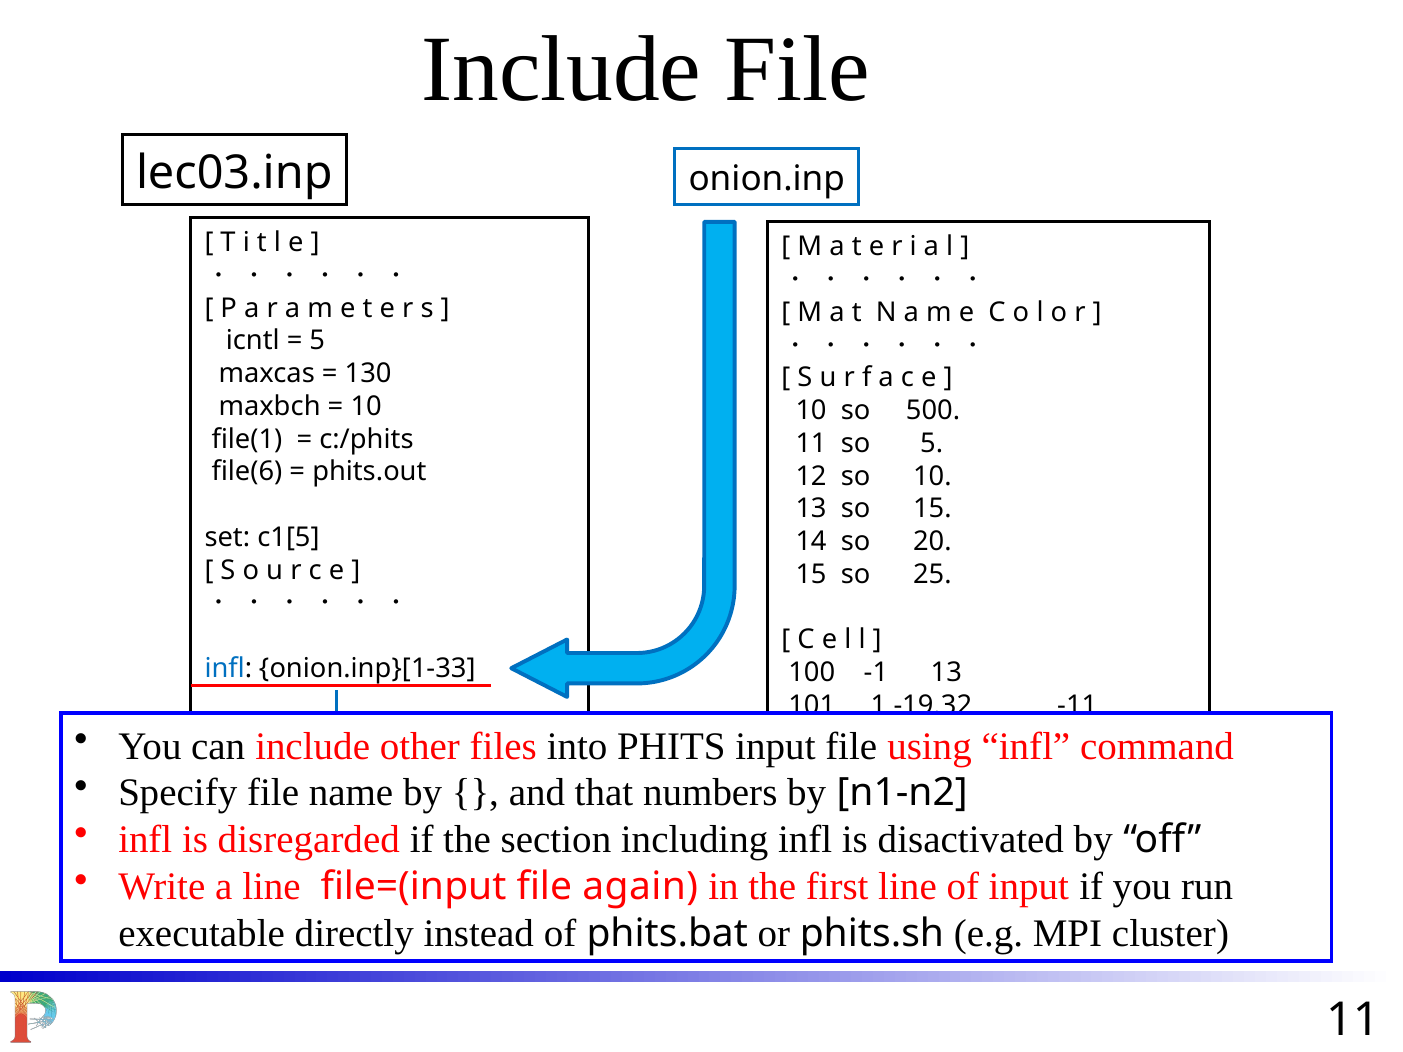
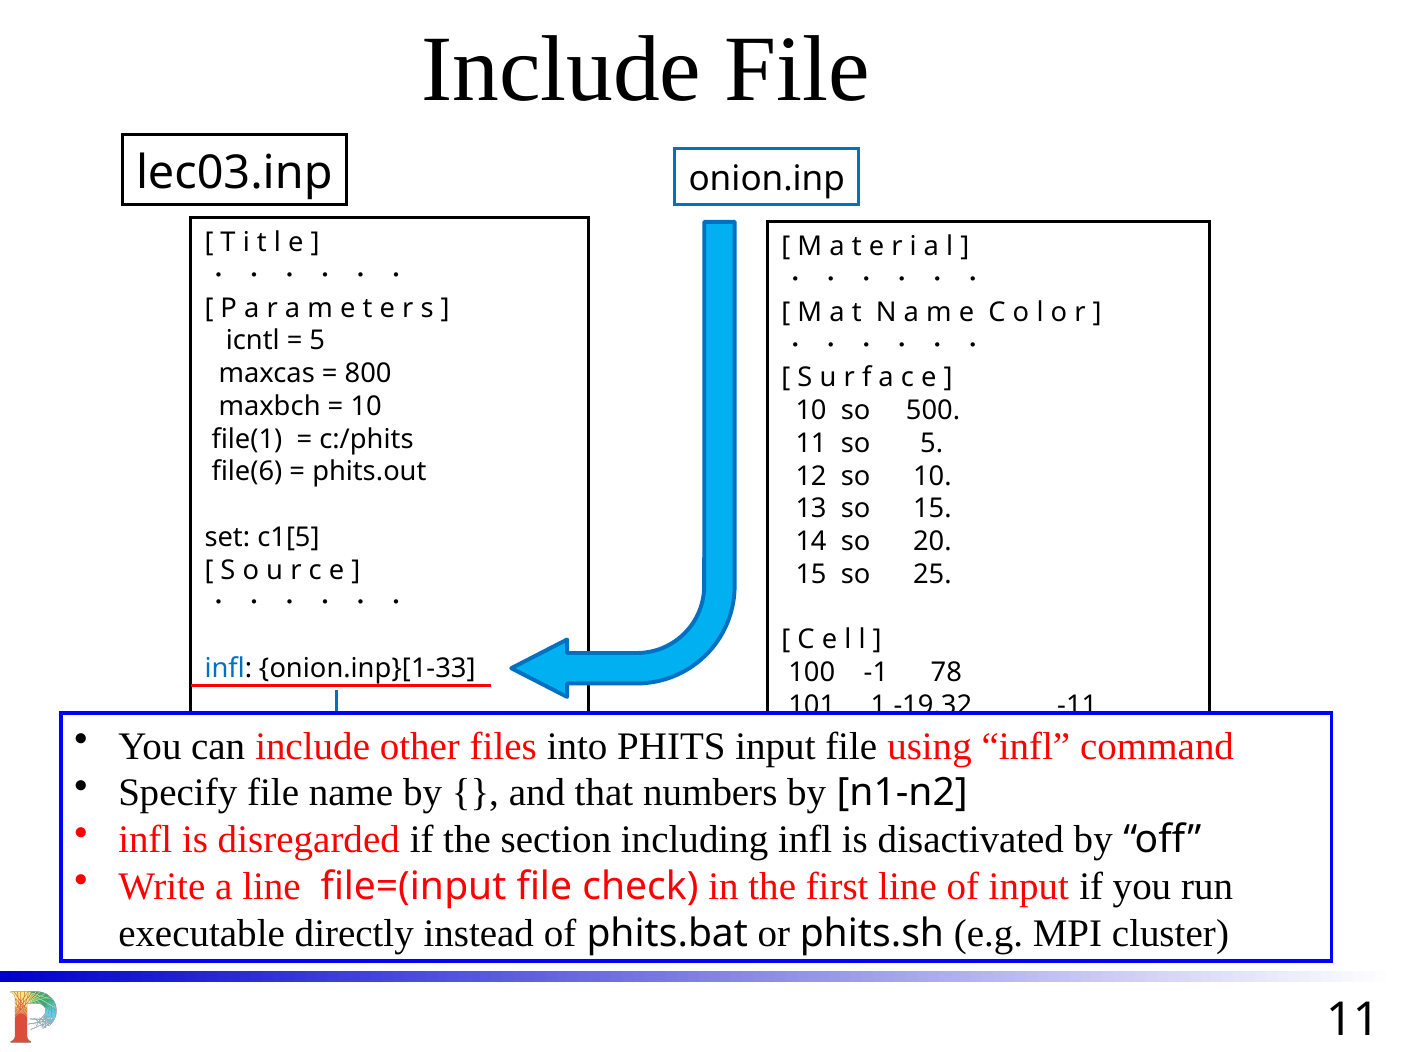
130: 130 -> 800
100 -1 13: 13 -> 78
again: again -> check
